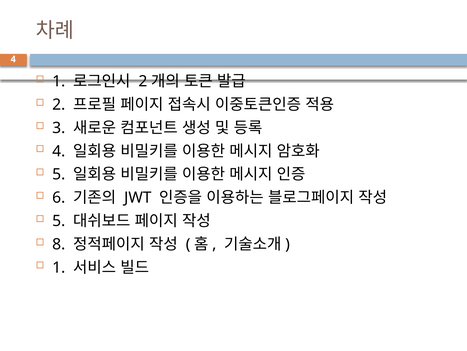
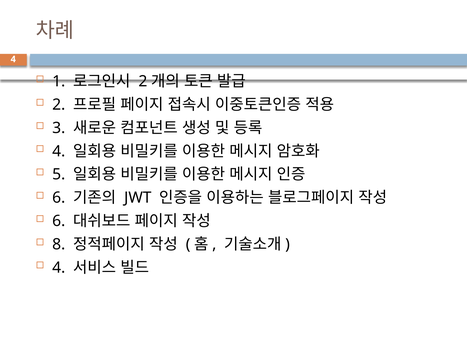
5 at (59, 221): 5 -> 6
1 at (59, 267): 1 -> 4
